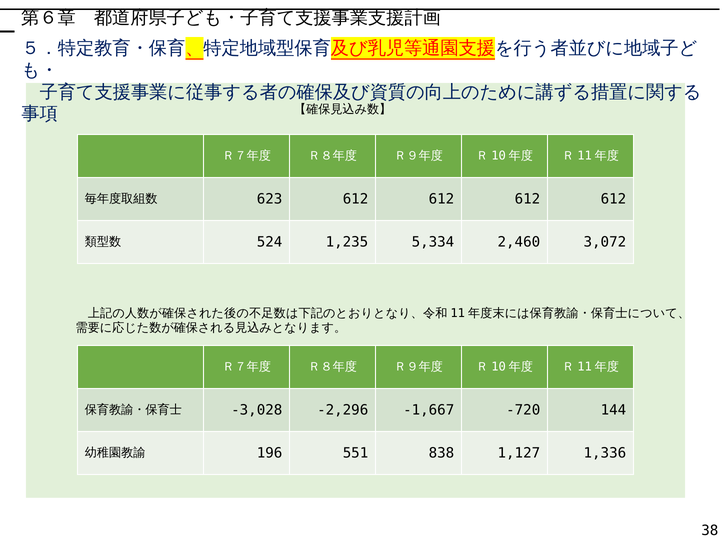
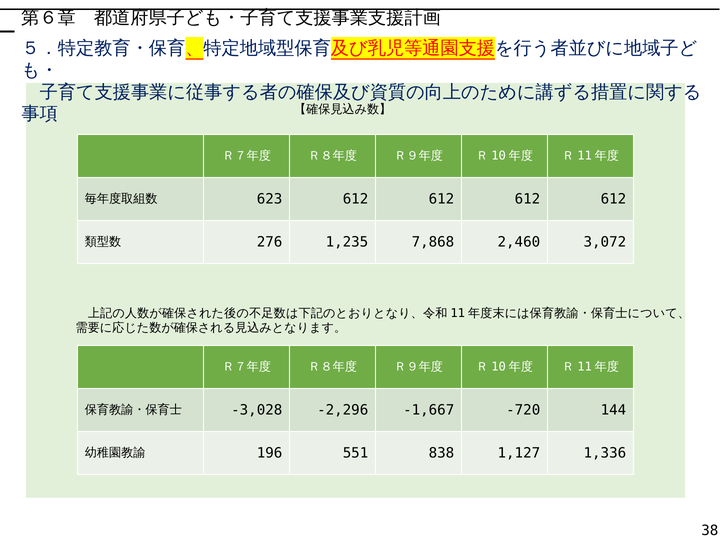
524: 524 -> 276
5,334: 5,334 -> 7,868
